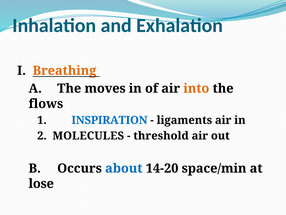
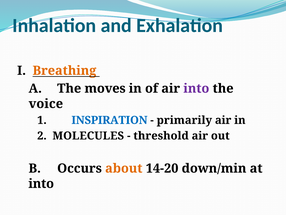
into at (196, 88) colour: orange -> purple
flows: flows -> voice
ligaments: ligaments -> primarily
about colour: blue -> orange
space/min: space/min -> down/min
lose at (41, 183): lose -> into
